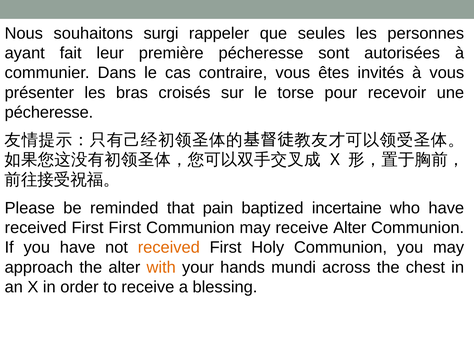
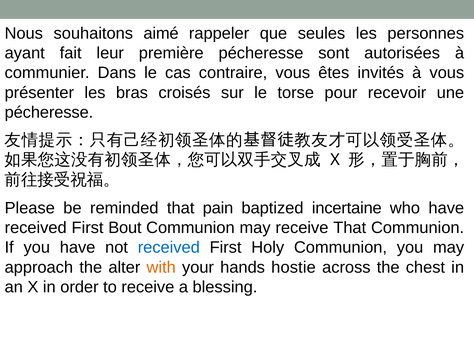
surgi: surgi -> aimé
First First: First -> Bout
receive Alter: Alter -> That
received at (169, 247) colour: orange -> blue
mundi: mundi -> hostie
